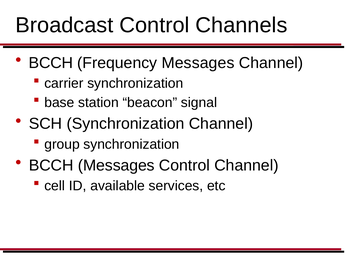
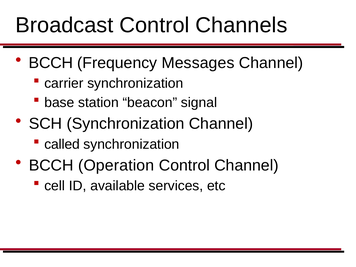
group: group -> called
BCCH Messages: Messages -> Operation
